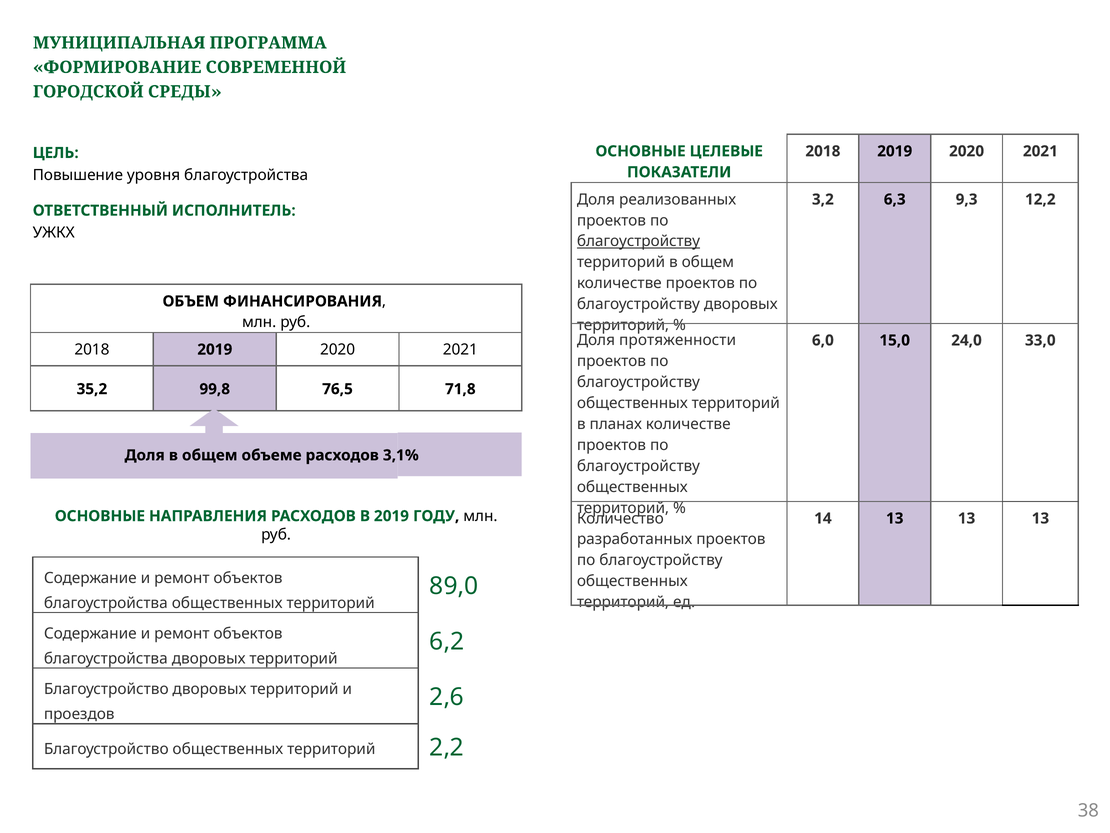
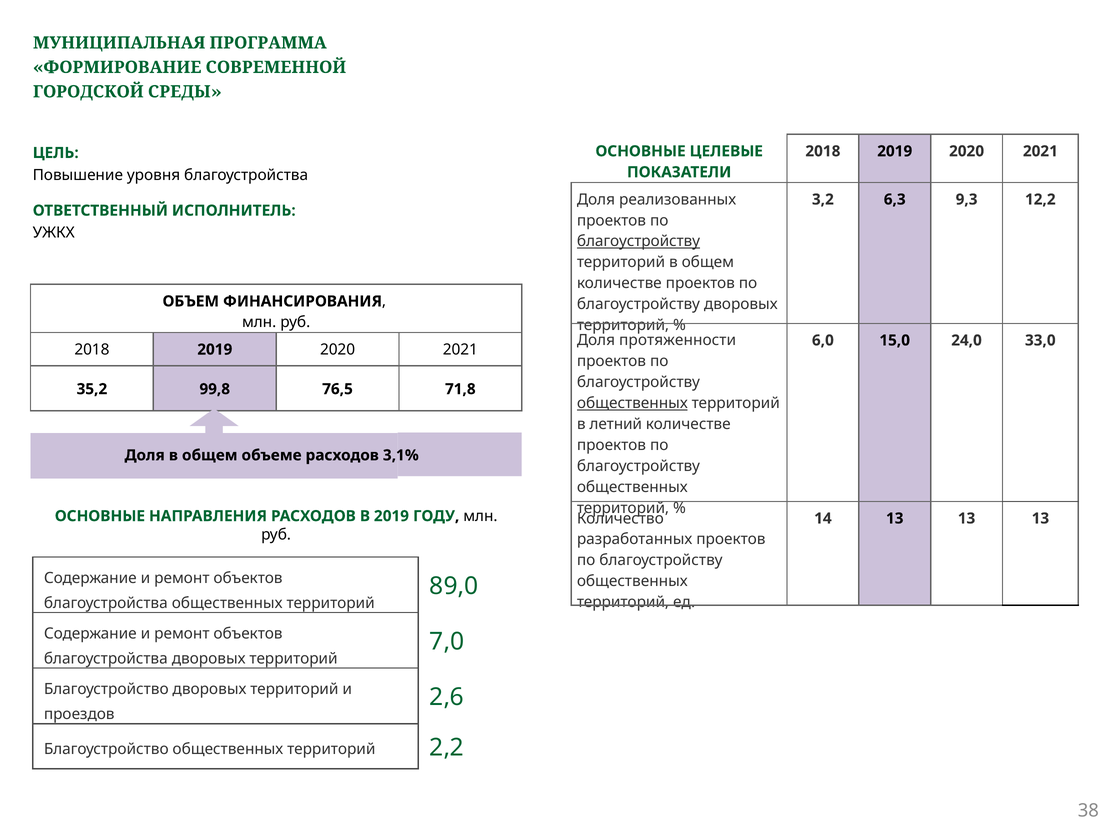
общественных at (632, 403) underline: none -> present
планах: планах -> летний
6,2: 6,2 -> 7,0
